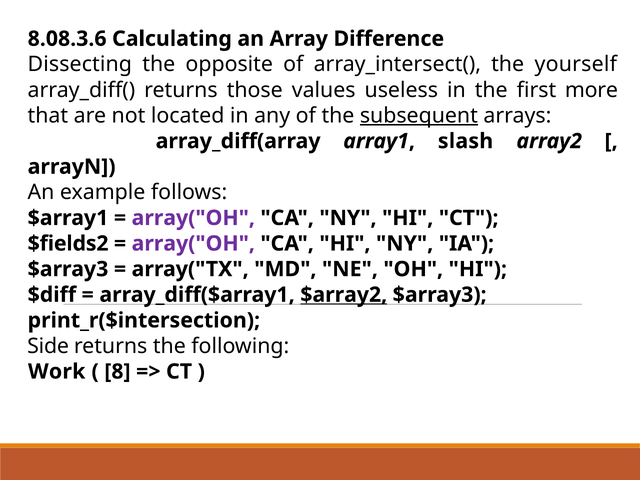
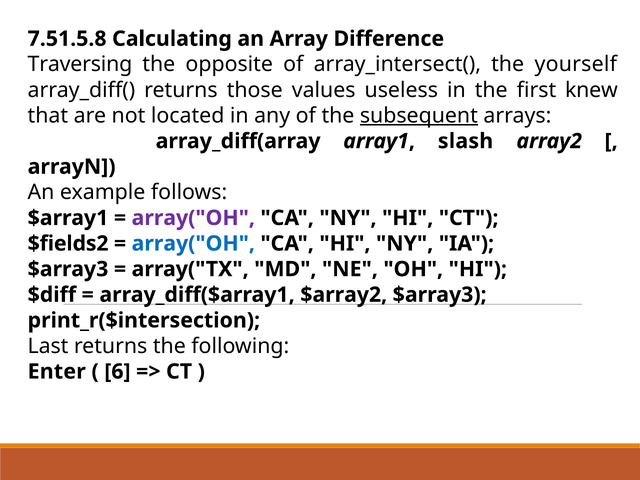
8.08.3.6: 8.08.3.6 -> 7.51.5.8
Dissecting: Dissecting -> Traversing
more: more -> knew
array("OH at (193, 244) colour: purple -> blue
$array2 underline: present -> none
Side: Side -> Last
Work: Work -> Enter
8: 8 -> 6
